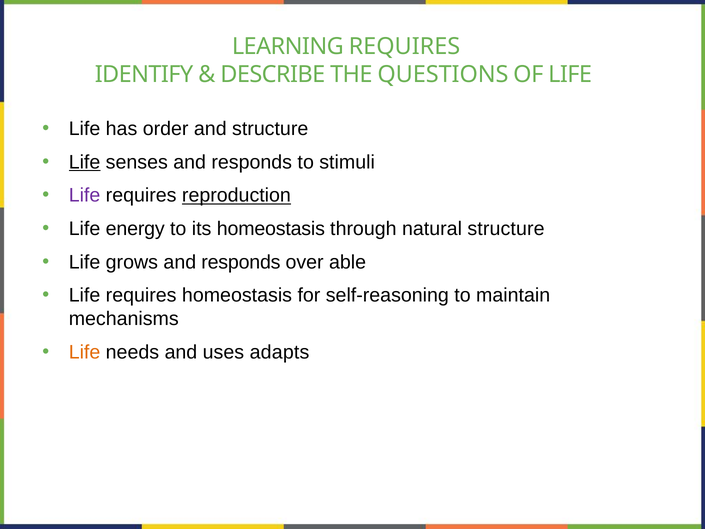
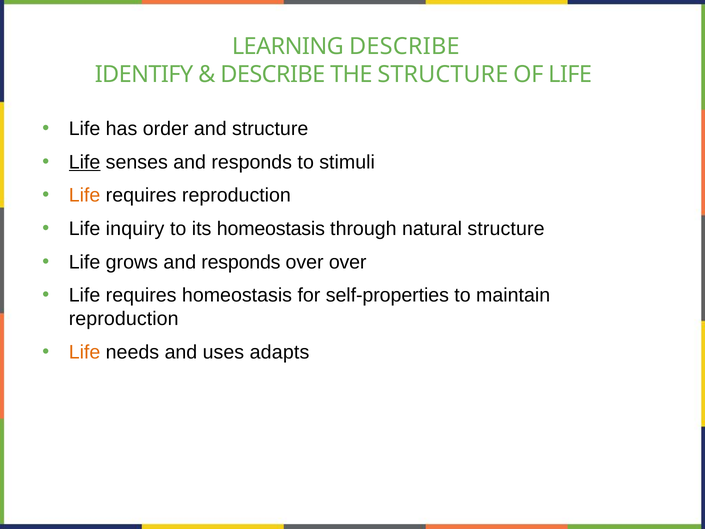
LEARNING REQUIRES: REQUIRES -> DESCRIBE
THE QUESTIONS: QUESTIONS -> STRUCTURE
Life at (85, 195) colour: purple -> orange
reproduction at (236, 195) underline: present -> none
energy: energy -> inquiry
over able: able -> over
self-reasoning: self-reasoning -> self-properties
mechanisms at (124, 319): mechanisms -> reproduction
